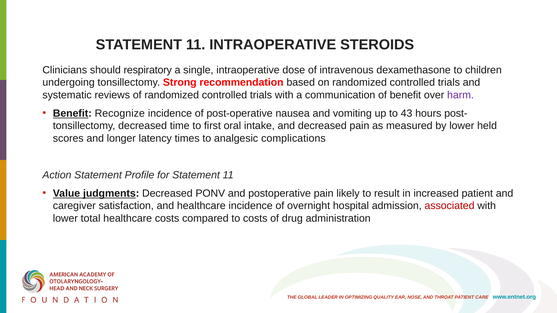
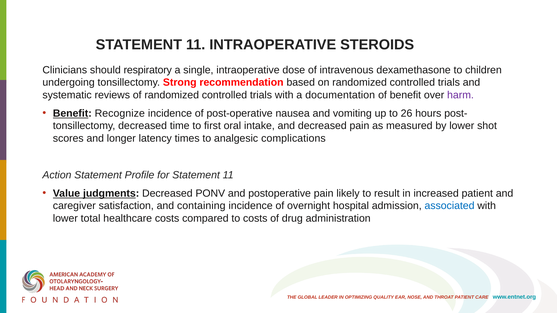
communication: communication -> documentation
43: 43 -> 26
held: held -> shot
and healthcare: healthcare -> containing
associated colour: red -> blue
